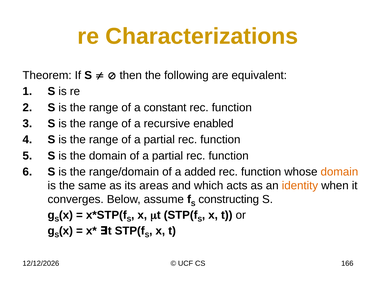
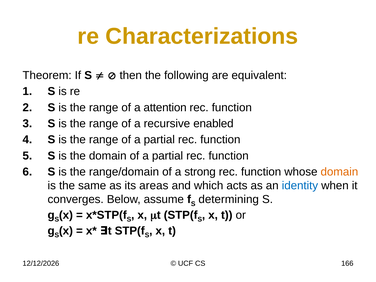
constant: constant -> attention
added: added -> strong
identity colour: orange -> blue
constructing: constructing -> determining
